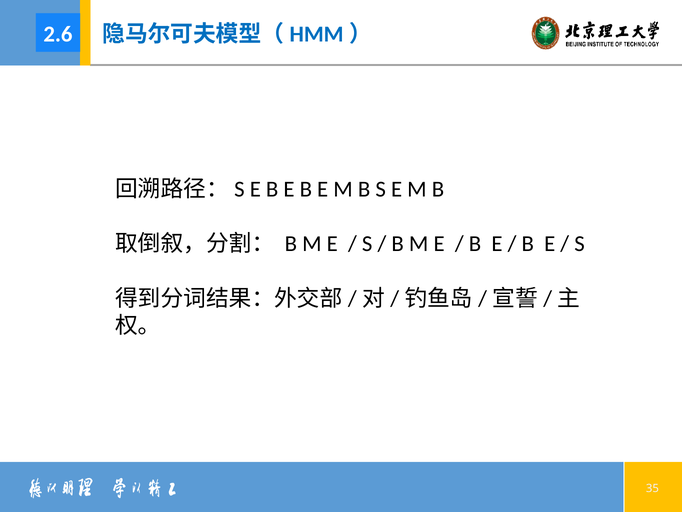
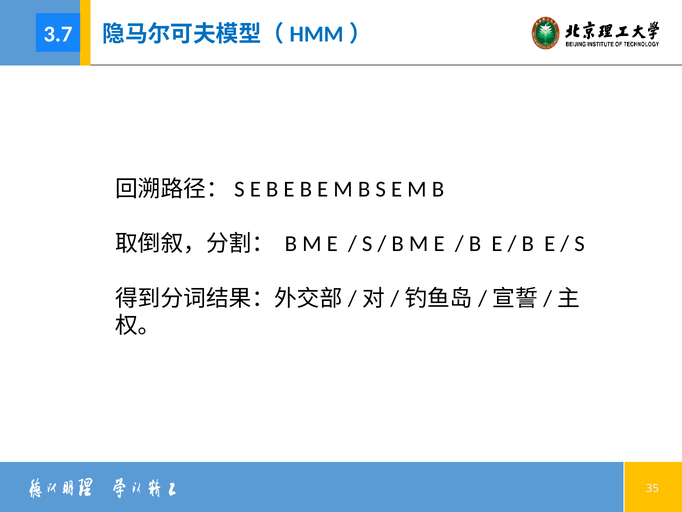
2.6: 2.6 -> 3.7
